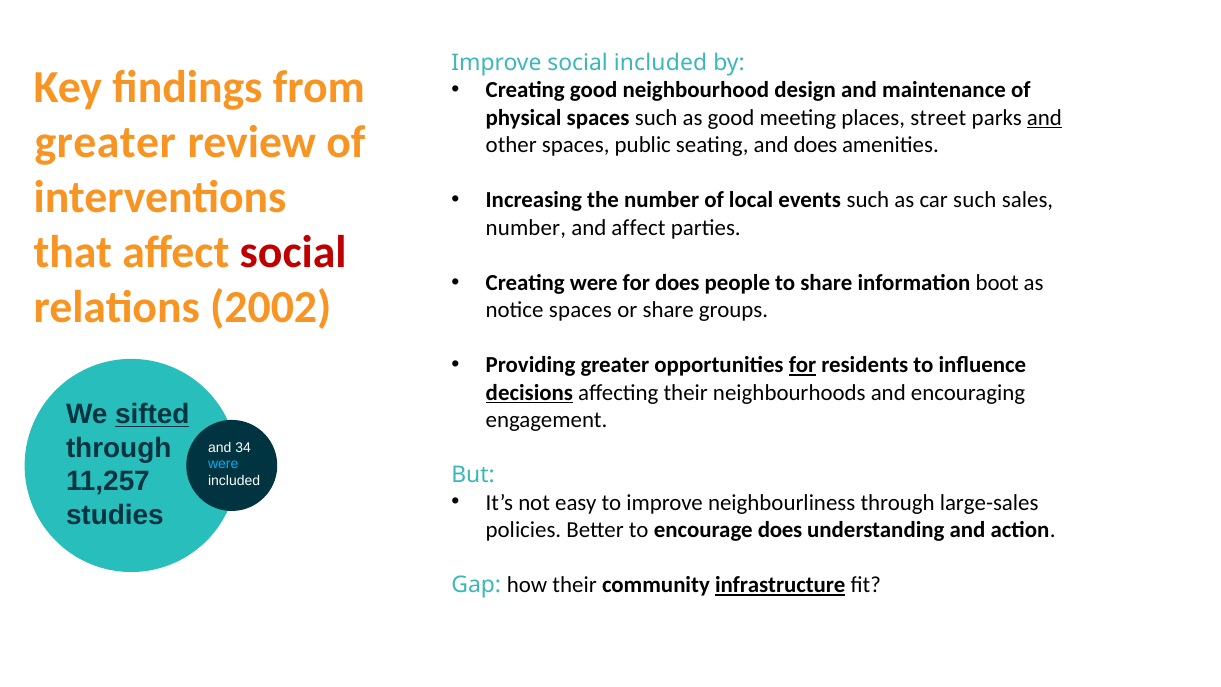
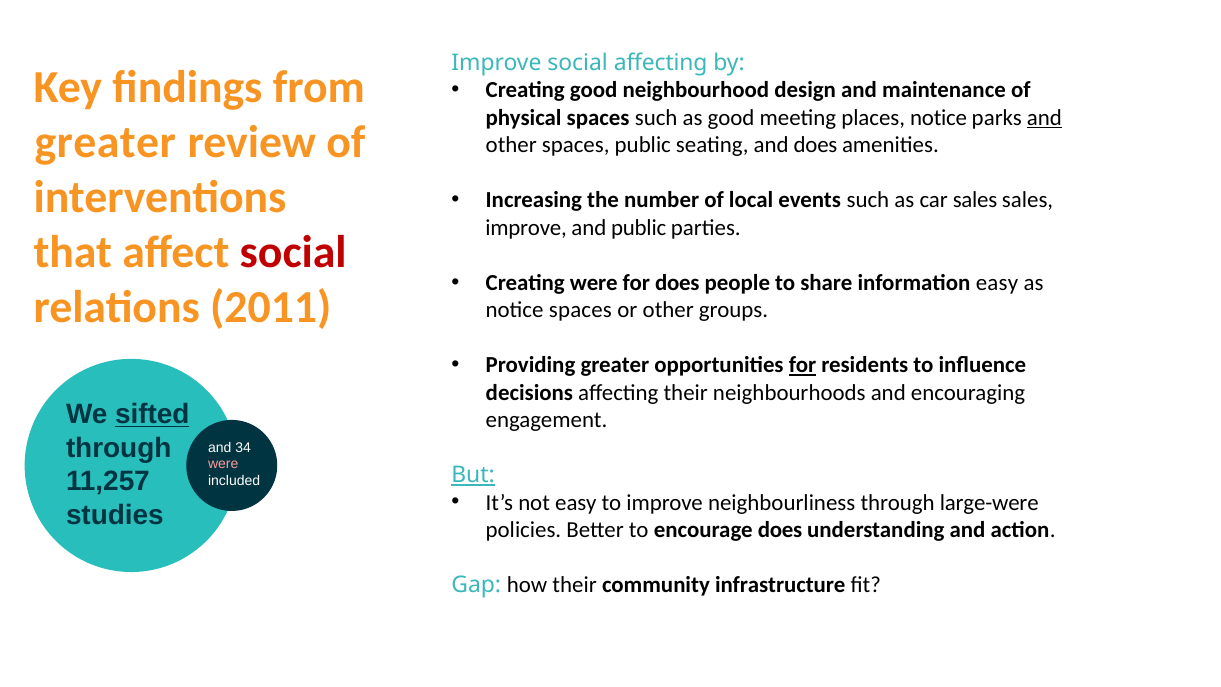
social included: included -> affecting
places street: street -> notice
car such: such -> sales
number at (526, 228): number -> improve
and affect: affect -> public
information boot: boot -> easy
2002: 2002 -> 2011
or share: share -> other
decisions underline: present -> none
were at (223, 464) colour: light blue -> pink
But underline: none -> present
large-sales: large-sales -> large-were
infrastructure underline: present -> none
